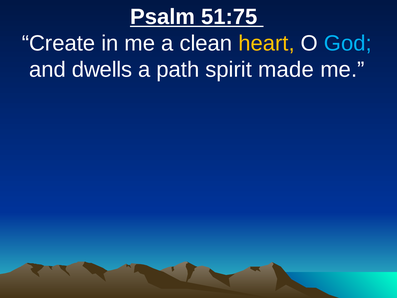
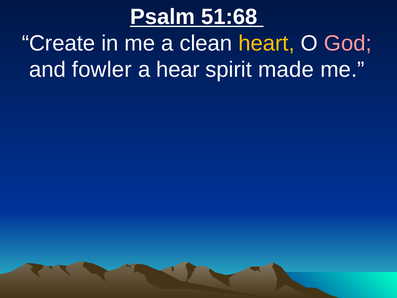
51:75: 51:75 -> 51:68
God colour: light blue -> pink
dwells: dwells -> fowler
path: path -> hear
